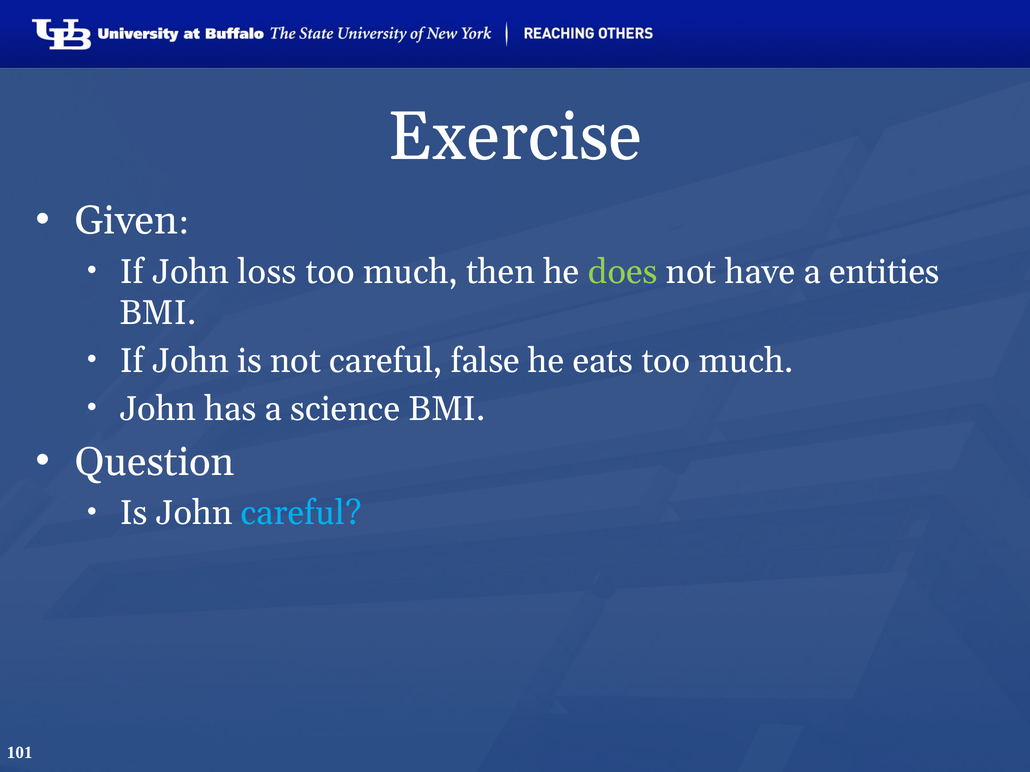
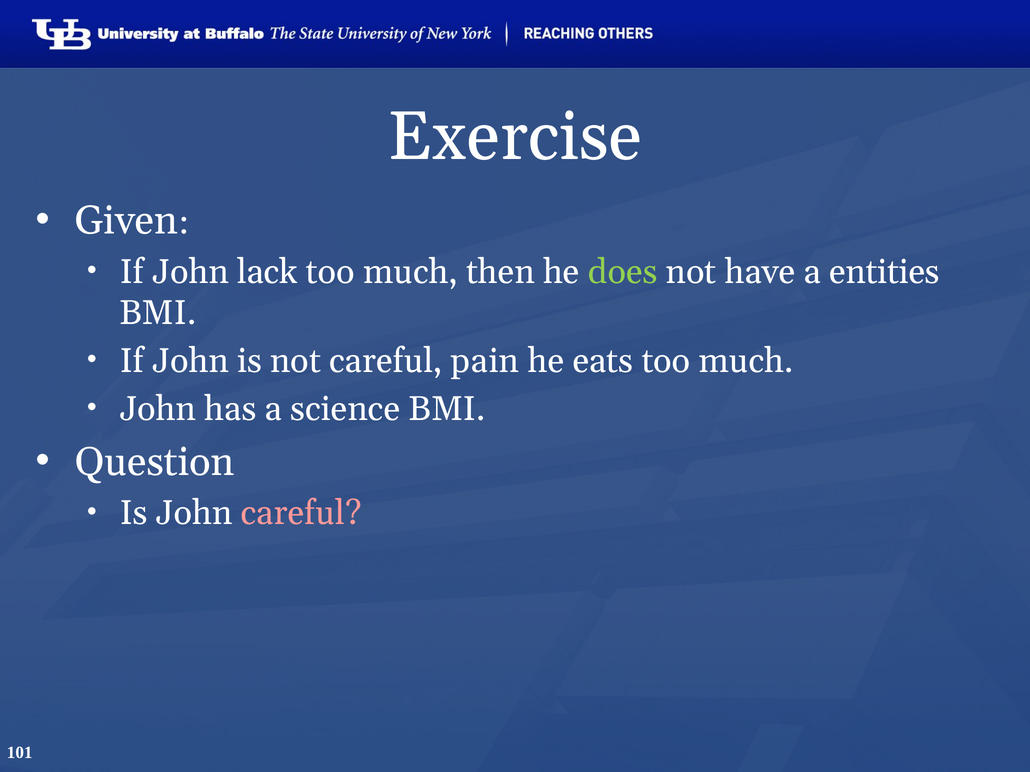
loss: loss -> lack
false: false -> pain
careful at (301, 513) colour: light blue -> pink
